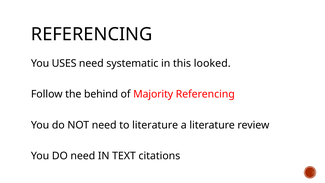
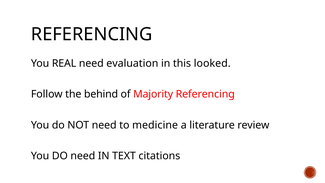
USES: USES -> REAL
systematic: systematic -> evaluation
to literature: literature -> medicine
